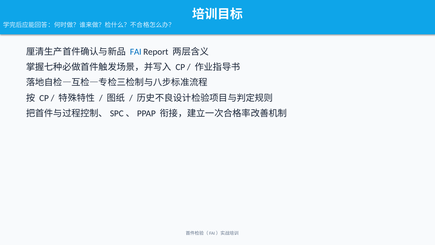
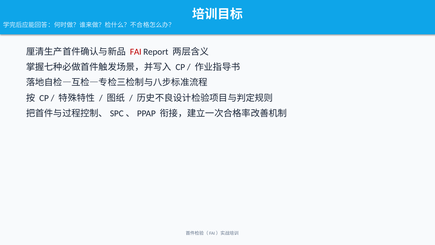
FAI colour: blue -> red
